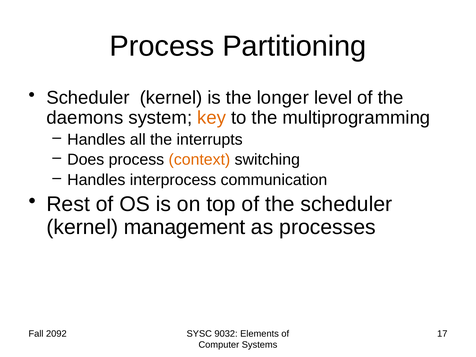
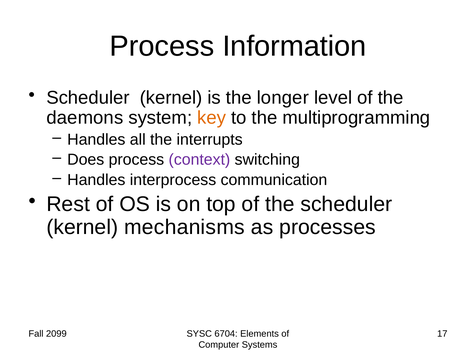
Partitioning: Partitioning -> Information
context colour: orange -> purple
management: management -> mechanisms
2092: 2092 -> 2099
9032: 9032 -> 6704
